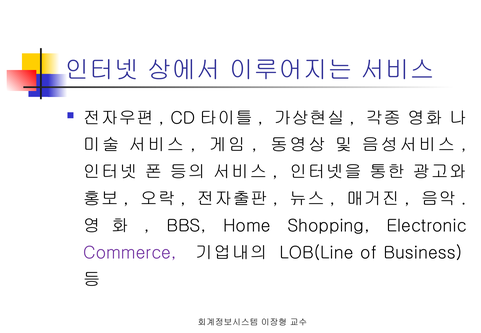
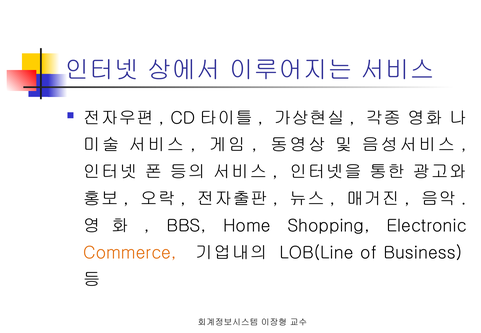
Commerce colour: purple -> orange
